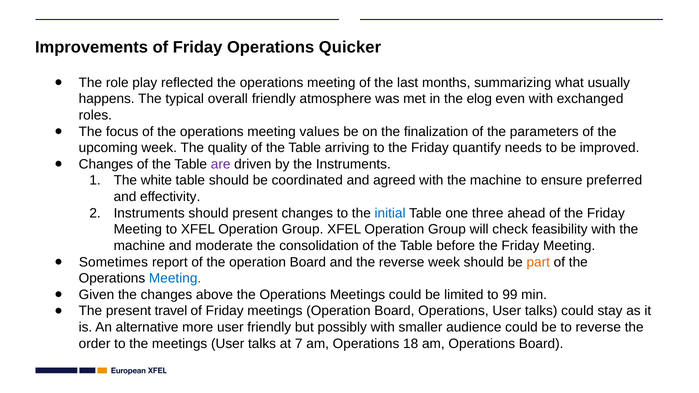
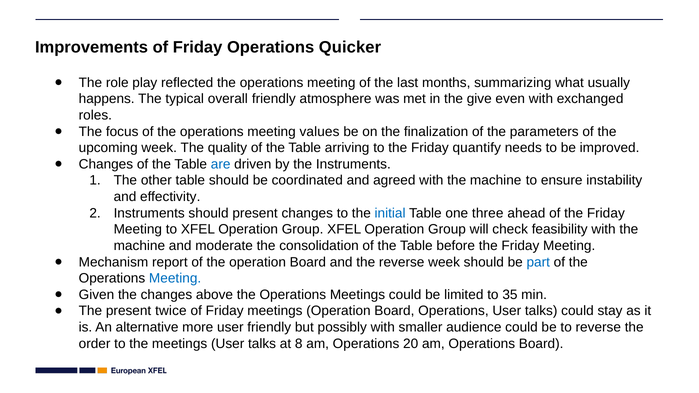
elog: elog -> give
are colour: purple -> blue
white: white -> other
preferred: preferred -> instability
Sometimes: Sometimes -> Mechanism
part colour: orange -> blue
99: 99 -> 35
travel: travel -> twice
7: 7 -> 8
18: 18 -> 20
